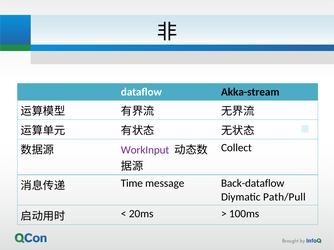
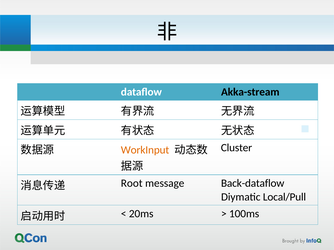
Collect: Collect -> Cluster
WorkInput colour: purple -> orange
Time: Time -> Root
Path/Pull: Path/Pull -> Local/Pull
